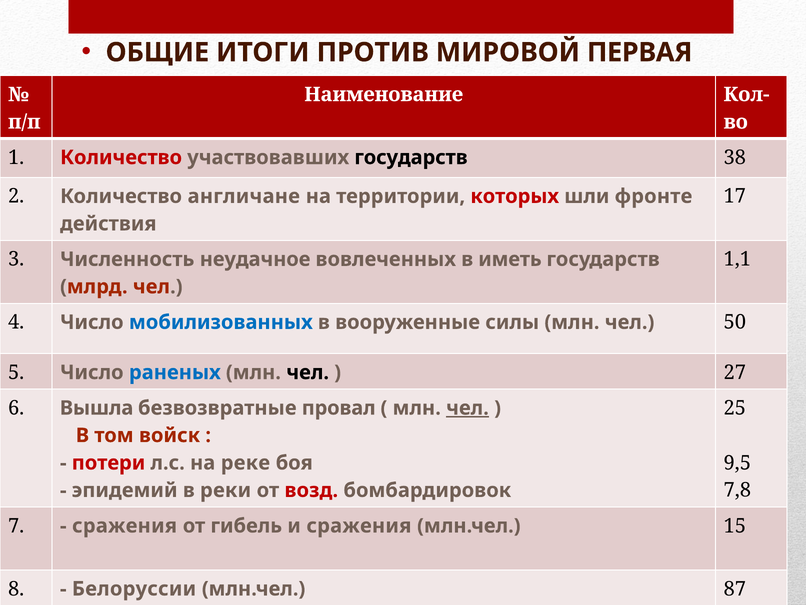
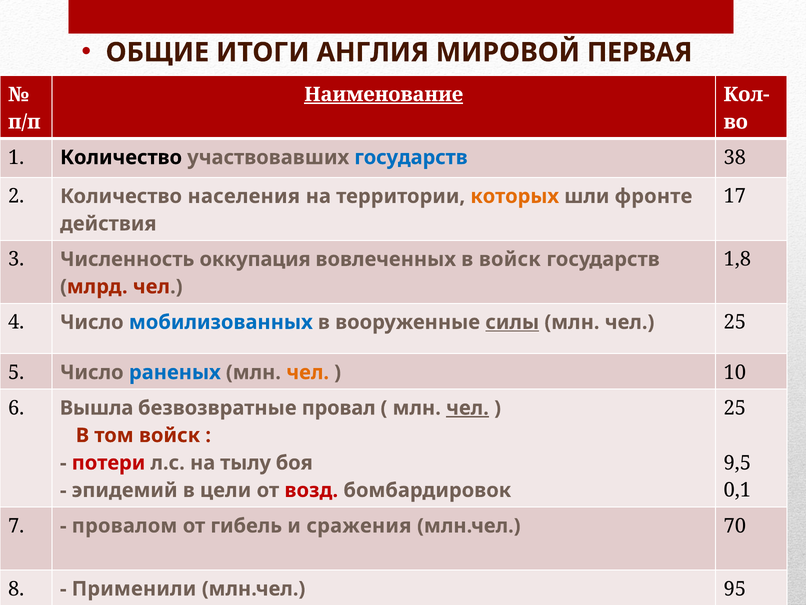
ПРОТИВ: ПРОТИВ -> АНГЛИЯ
Наименование underline: none -> present
Количество at (121, 157) colour: red -> black
государств at (411, 157) colour: black -> blue
англичане: англичане -> населения
которых colour: red -> orange
неудачное: неудачное -> оккупация
в иметь: иметь -> войск
1,1: 1,1 -> 1,8
силы underline: none -> present
чел 50: 50 -> 25
чел at (308, 372) colour: black -> orange
27: 27 -> 10
реке: реке -> тылу
7,8: 7,8 -> 0,1
реки: реки -> цели
сражения at (125, 525): сражения -> провалом
15: 15 -> 70
Белоруссии: Белоруссии -> Применили
87: 87 -> 95
